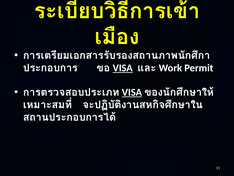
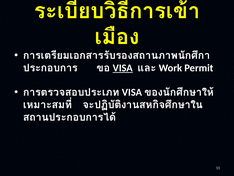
VISA at (132, 92) underline: present -> none
